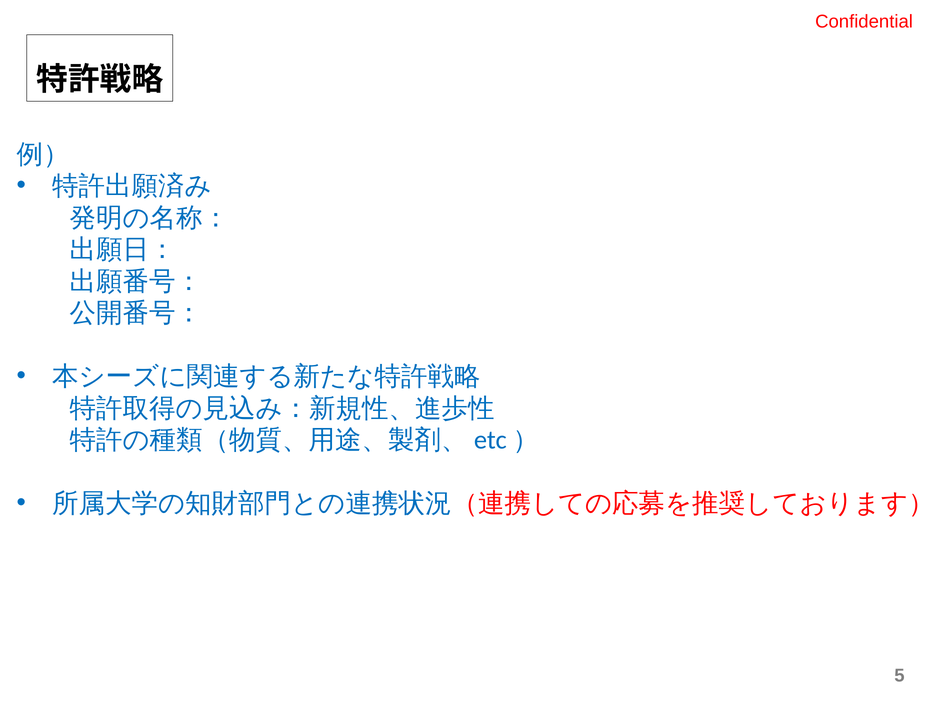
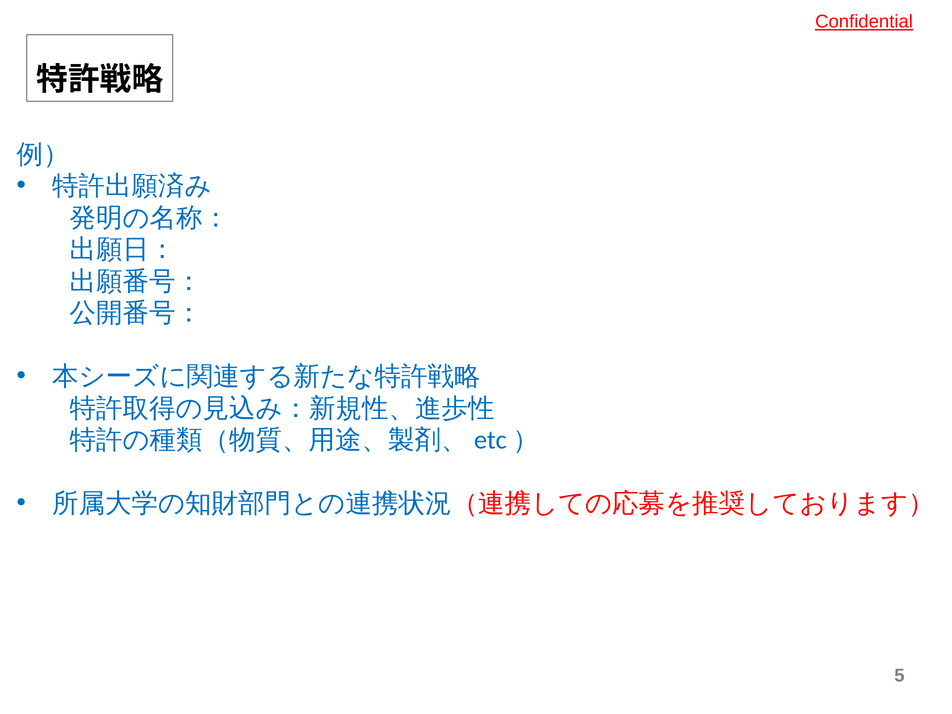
Confidential underline: none -> present
